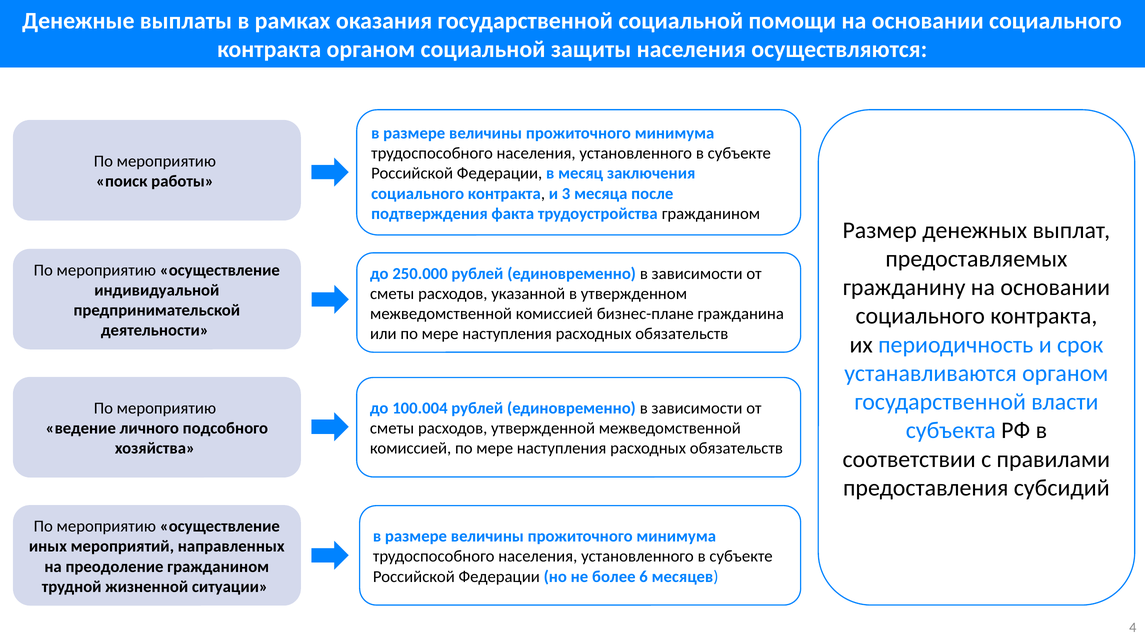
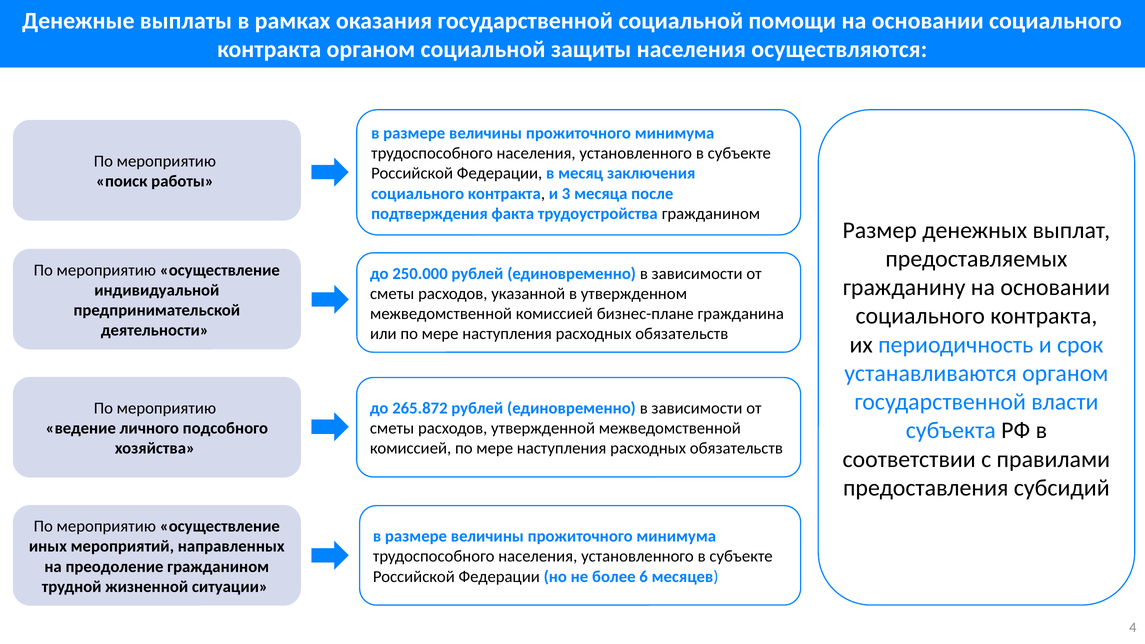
100.004: 100.004 -> 265.872
